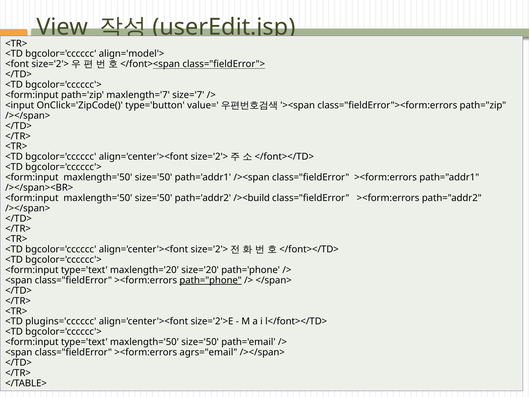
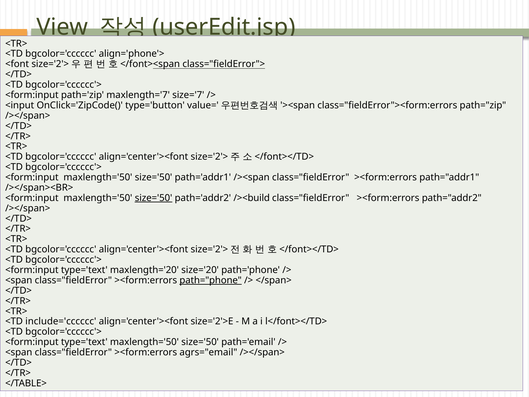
align='model'>: align='model'> -> align='phone'>
size='50 at (154, 198) underline: none -> present
plugins='cccccc: plugins='cccccc -> include='cccccc
